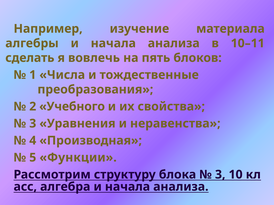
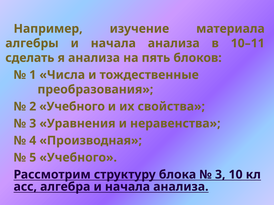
я вовлечь: вовлечь -> анализа
5 Функции: Функции -> Учебного
